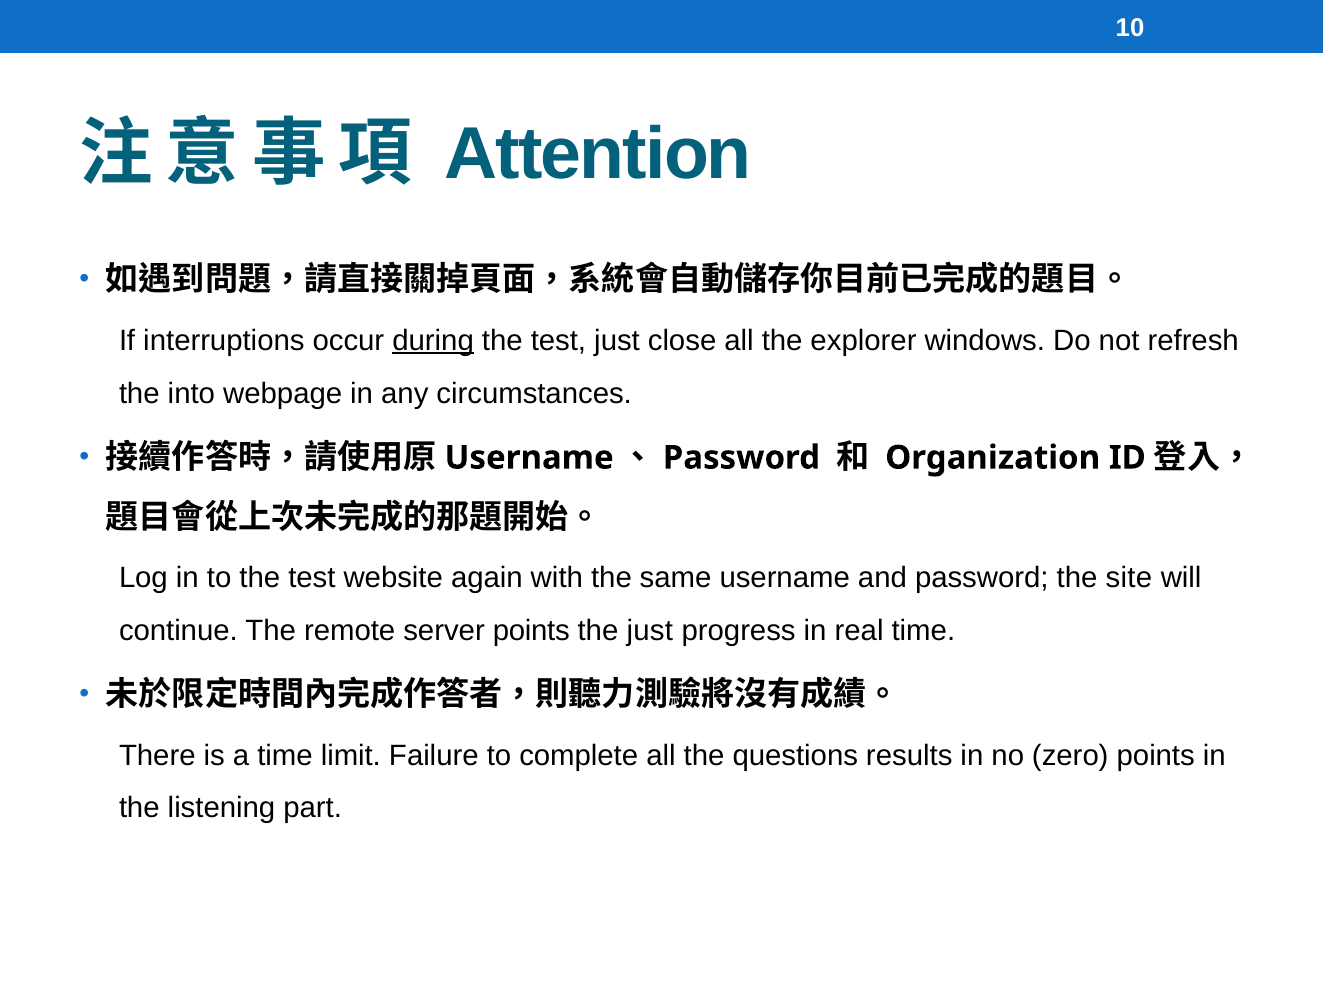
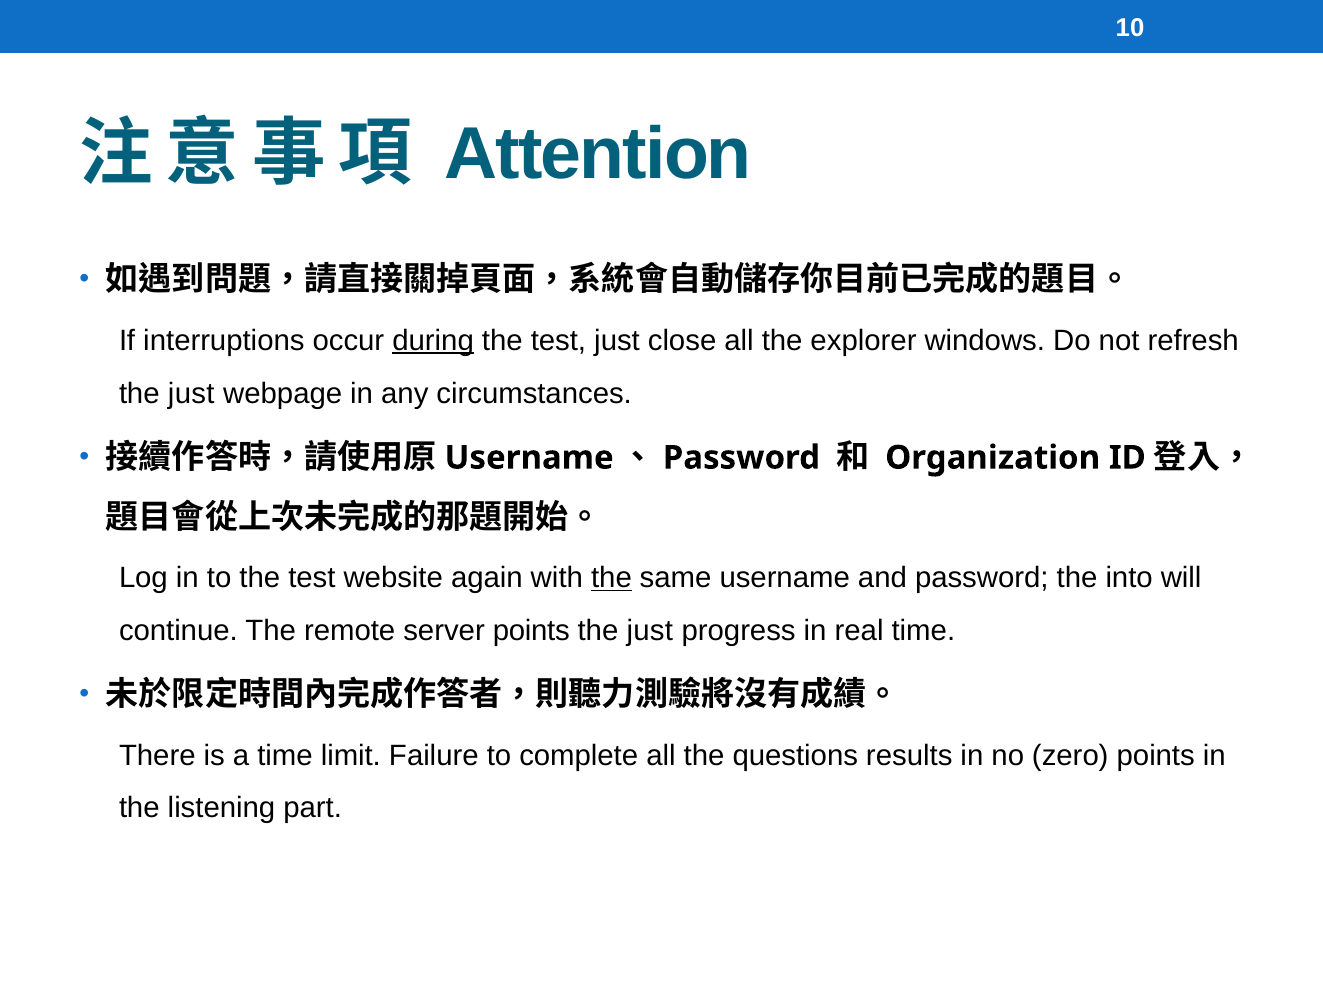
into at (191, 394): into -> just
the at (611, 578) underline: none -> present
site: site -> into
